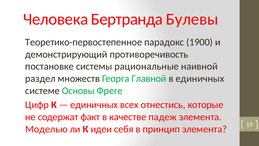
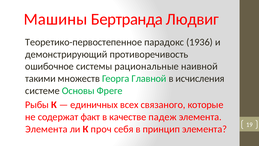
Человека: Человека -> Машины
Булевы: Булевы -> Людвиг
1900: 1900 -> 1936
постановке: постановке -> ошибочное
раздел: раздел -> такими
в единичных: единичных -> исчисления
Цифр: Цифр -> Рыбы
отнестись: отнестись -> связаного
Моделью at (46, 129): Моделью -> Элемента
идеи: идеи -> проч
